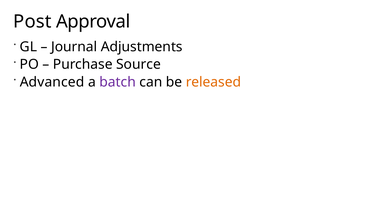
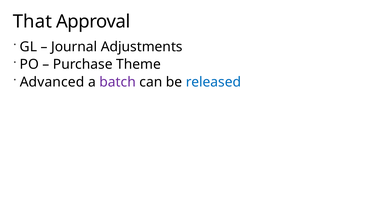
Post: Post -> That
Source: Source -> Theme
released colour: orange -> blue
